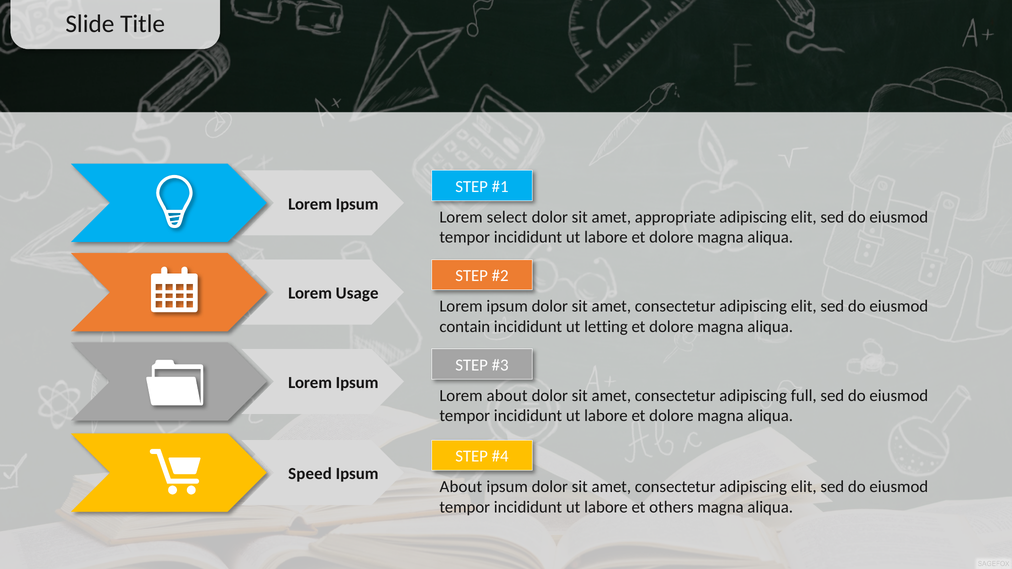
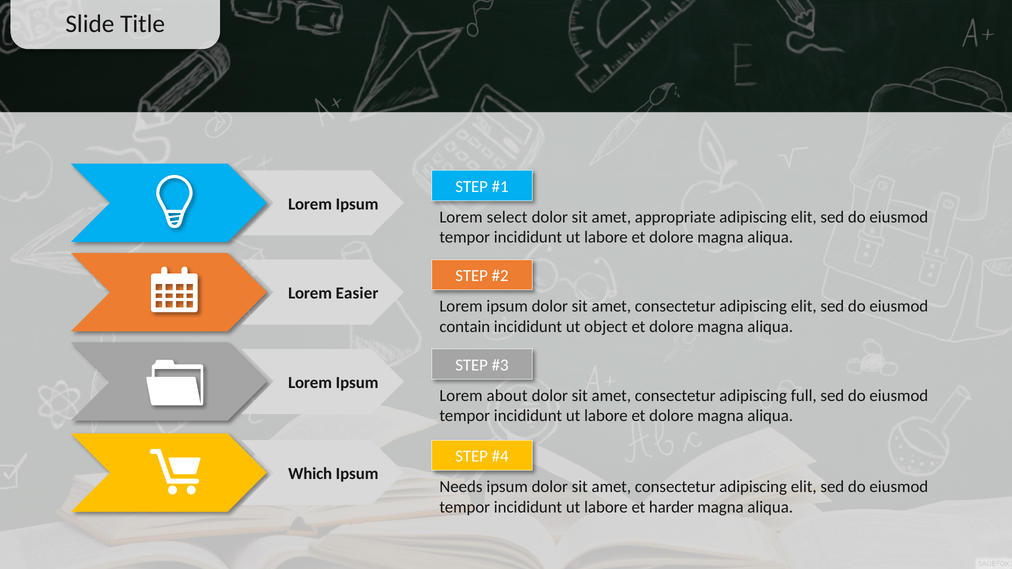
Usage: Usage -> Easier
letting: letting -> object
Speed: Speed -> Which
About at (461, 487): About -> Needs
others: others -> harder
